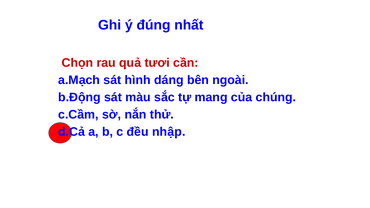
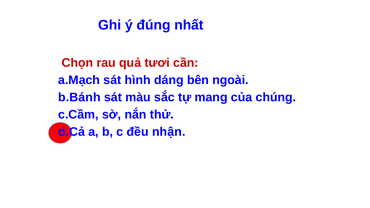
b.Động: b.Động -> b.Bánh
nhập: nhập -> nhận
